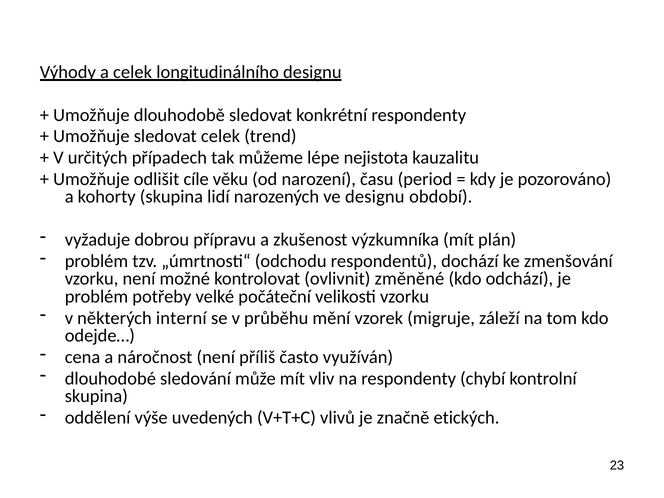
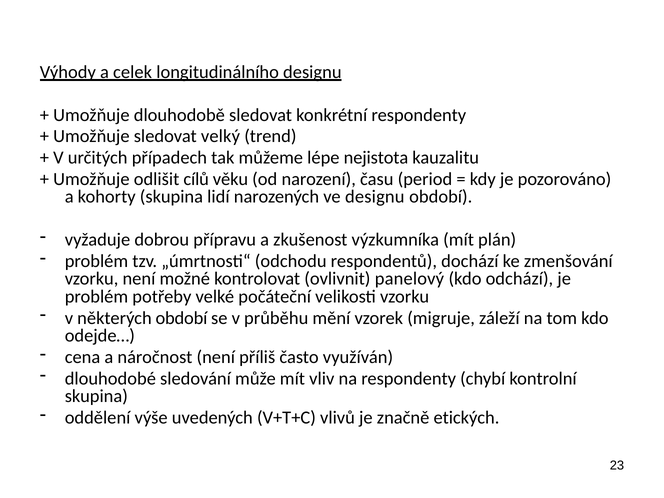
sledovat celek: celek -> velký
cíle: cíle -> cílů
změněné: změněné -> panelový
některých interní: interní -> období
